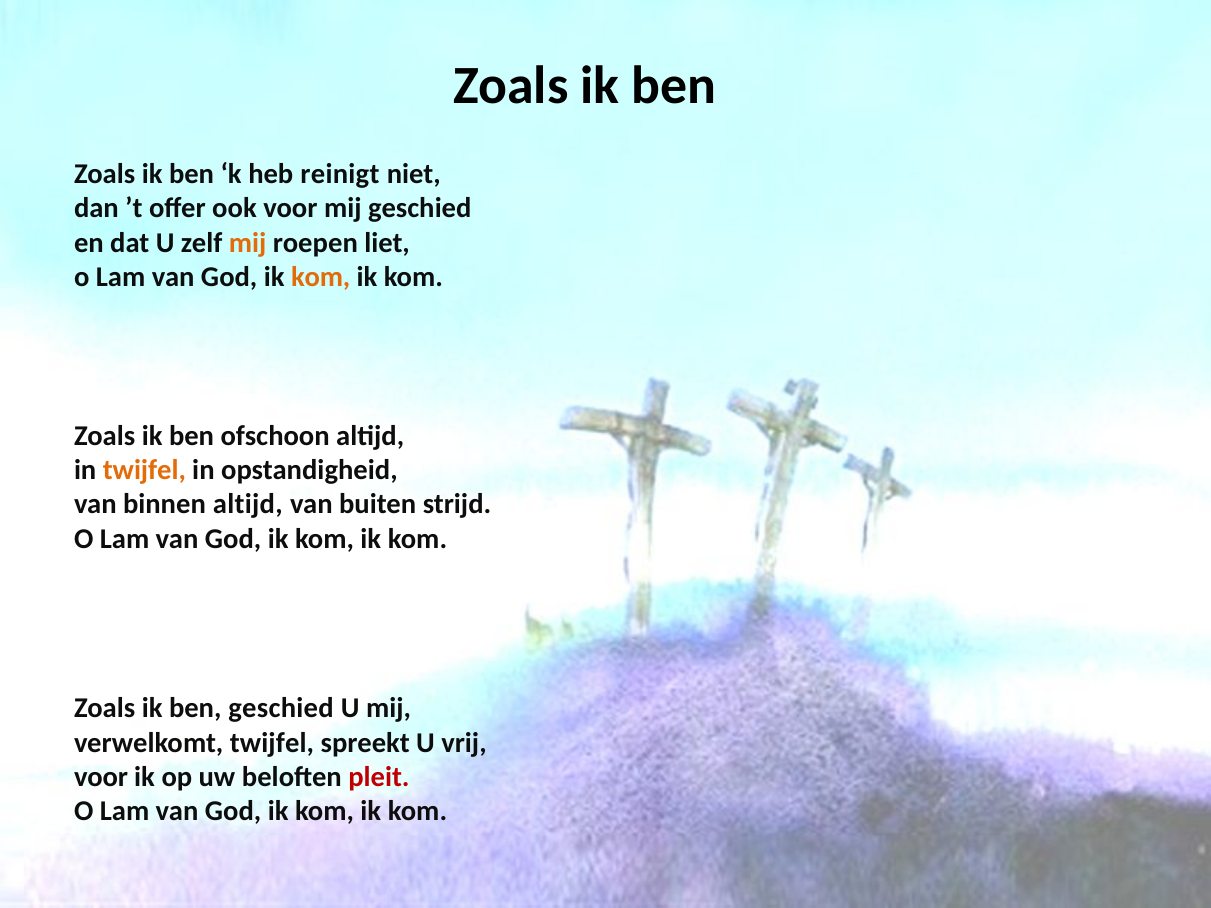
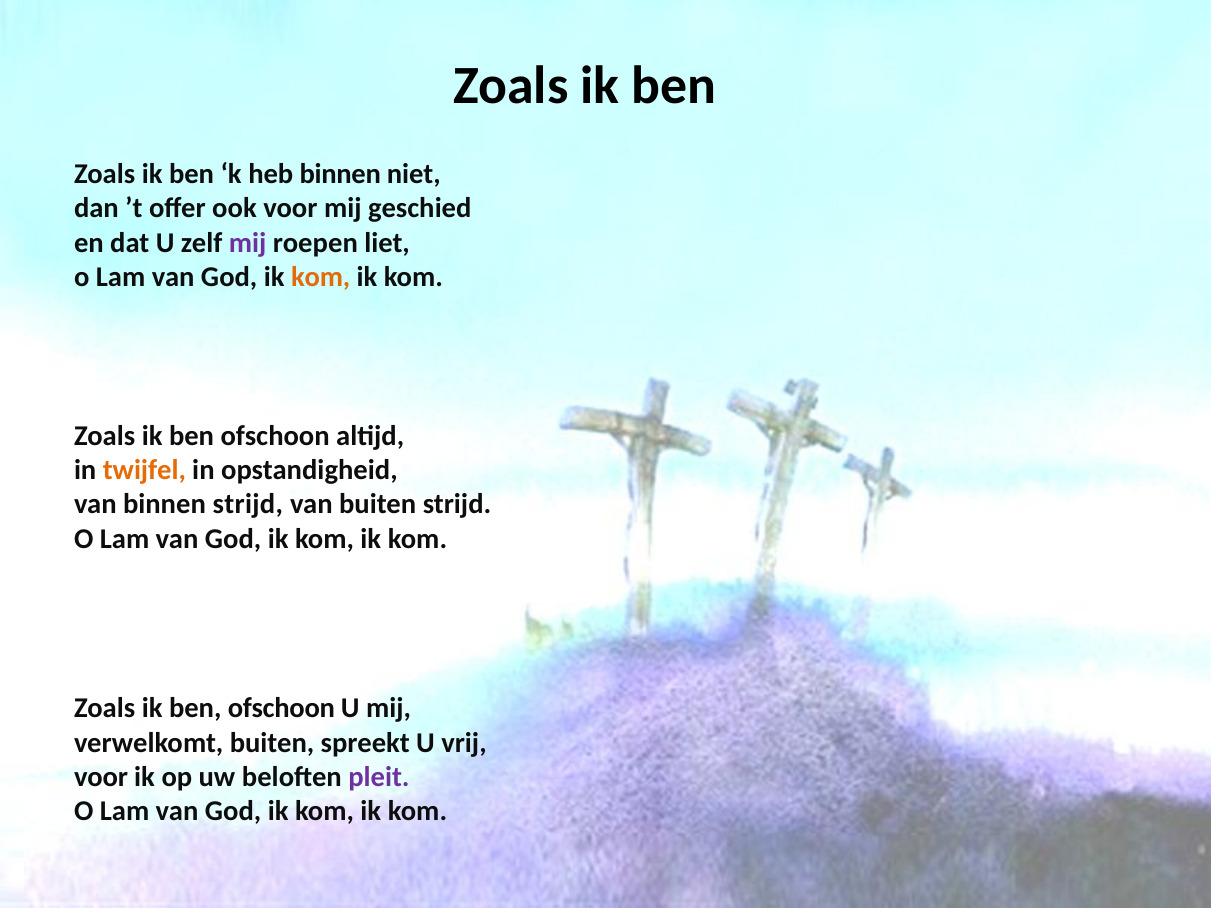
heb reinigt: reinigt -> binnen
mij at (248, 243) colour: orange -> purple
binnen altijd: altijd -> strijd
geschied at (281, 709): geschied -> ofschoon
verwelkomt twijfel: twijfel -> buiten
pleit colour: red -> purple
